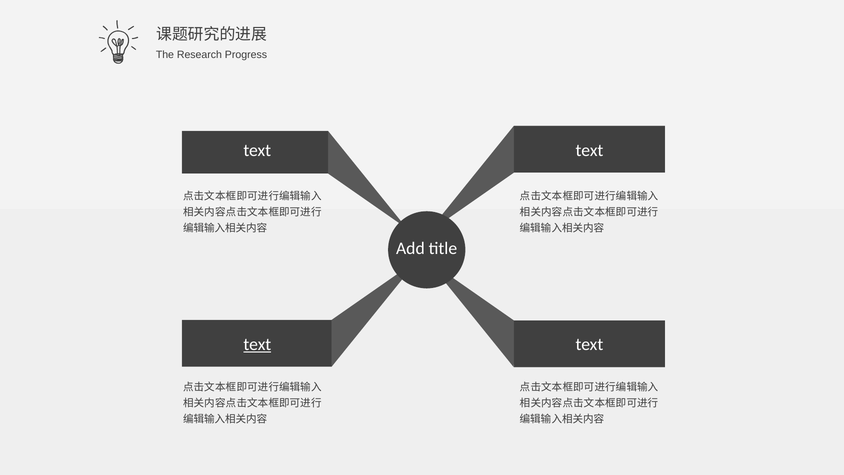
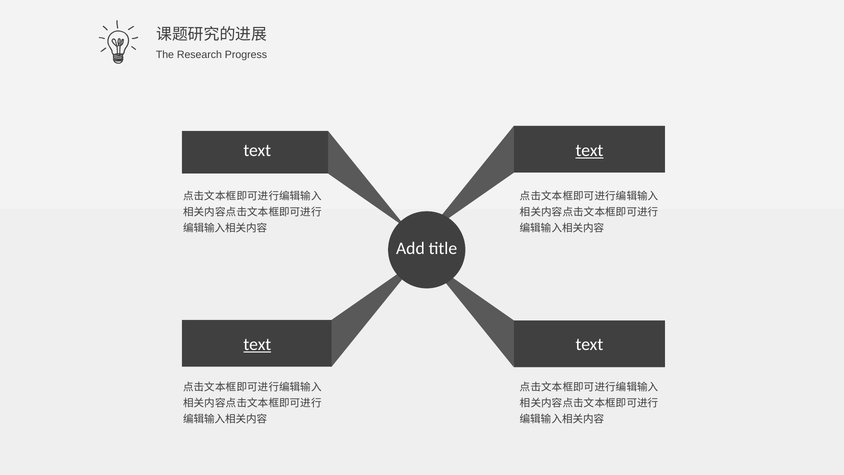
text at (589, 150) underline: none -> present
